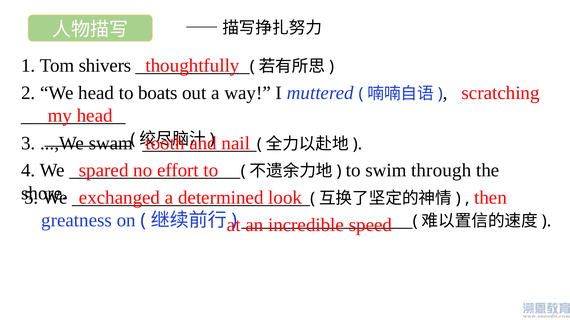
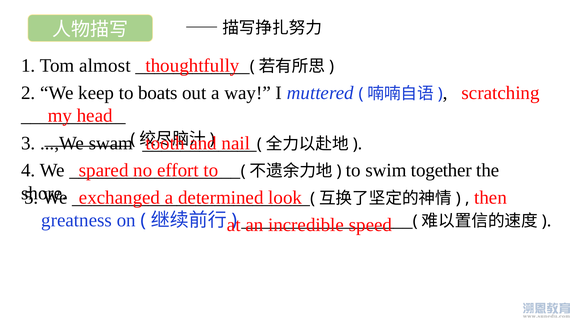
shivers: shivers -> almost
We head: head -> keep
through: through -> together
